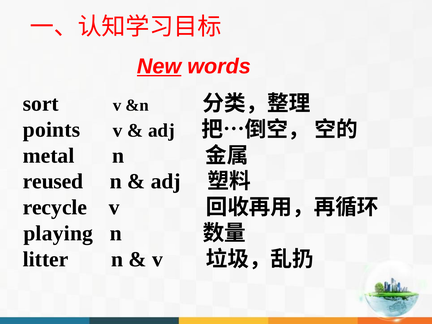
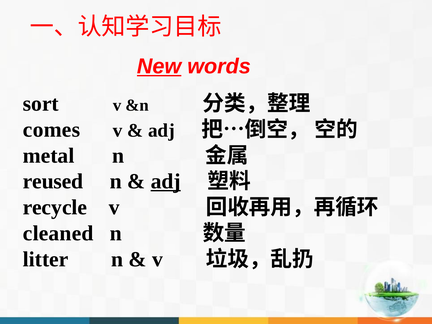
points: points -> comes
adj at (166, 182) underline: none -> present
playing: playing -> cleaned
